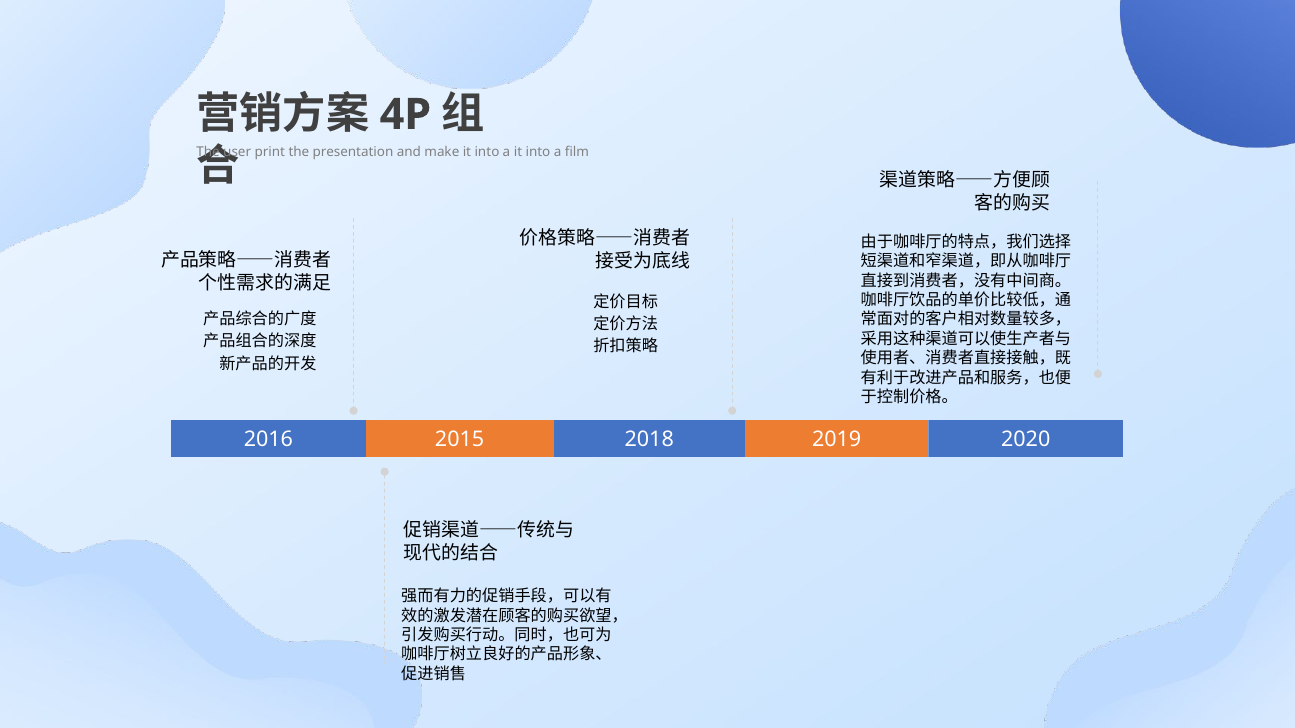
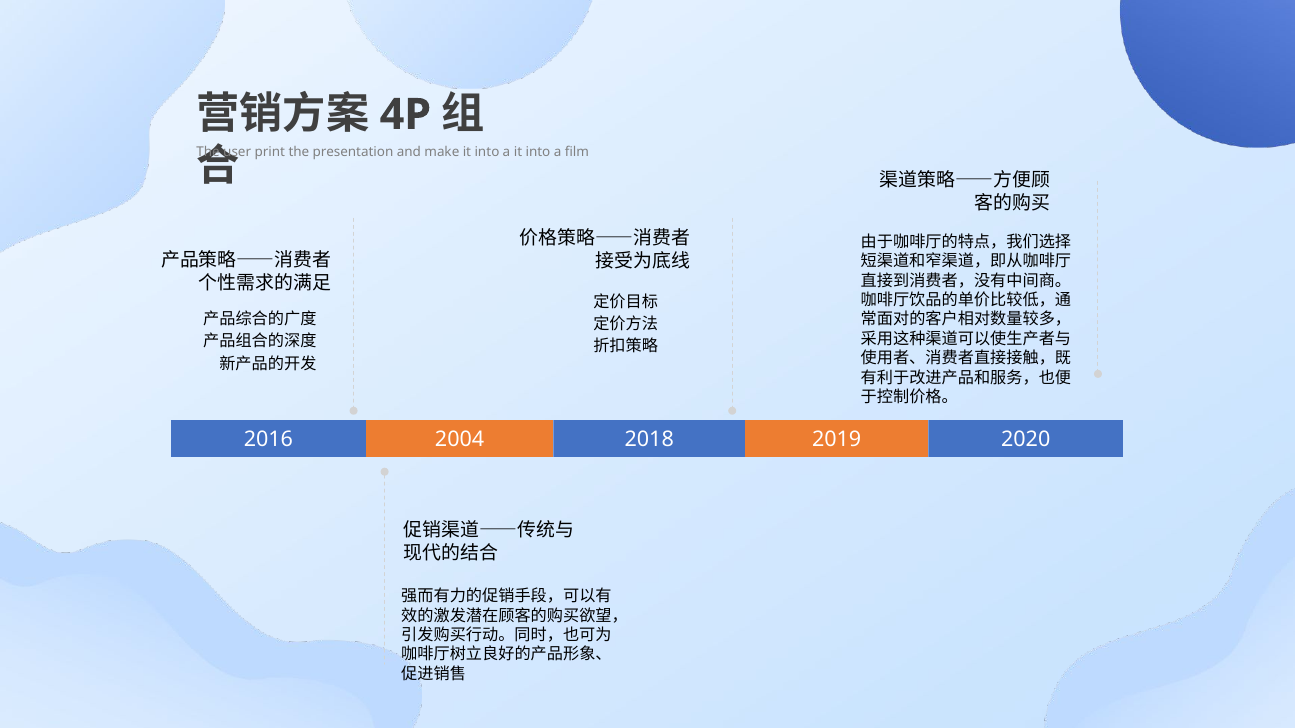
2015: 2015 -> 2004
